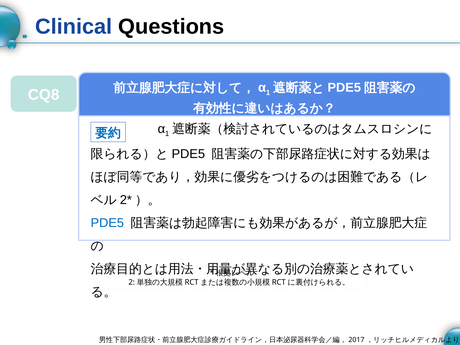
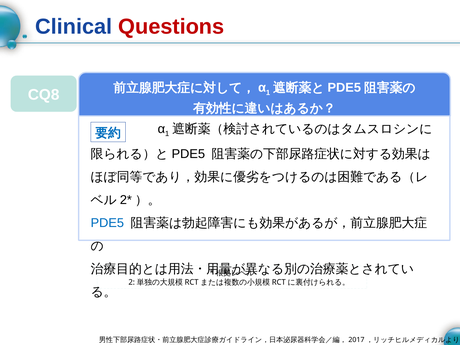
Questions colour: black -> red
